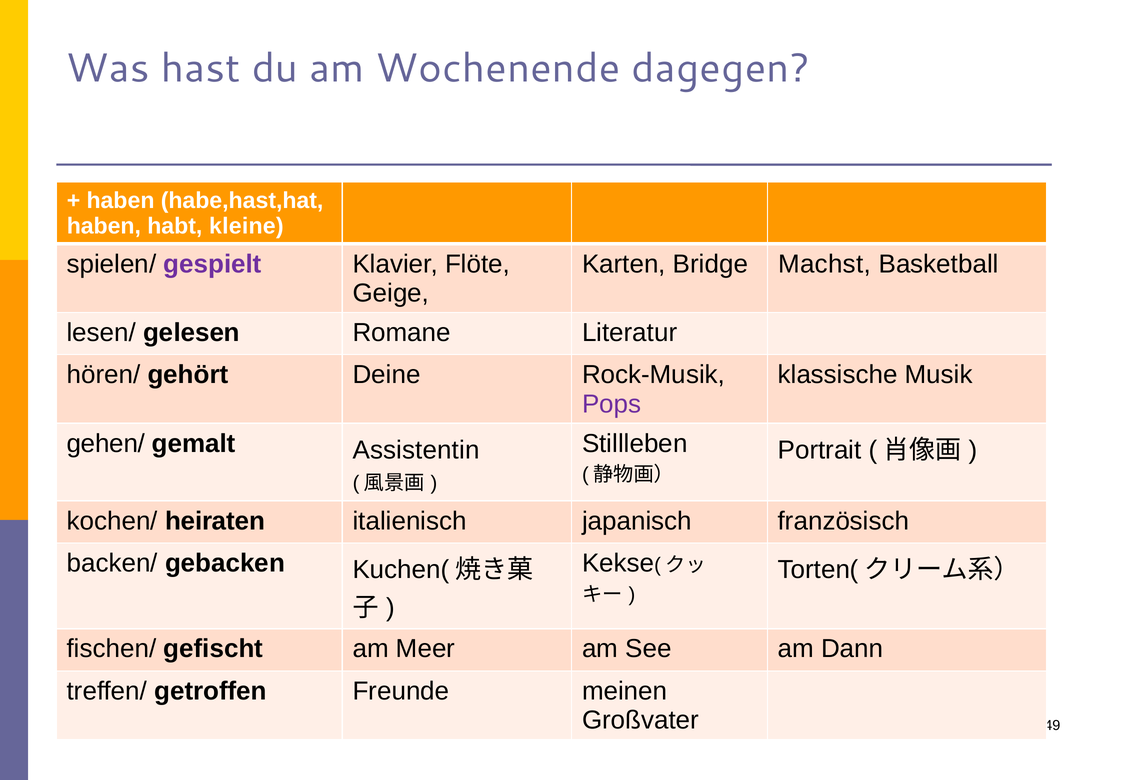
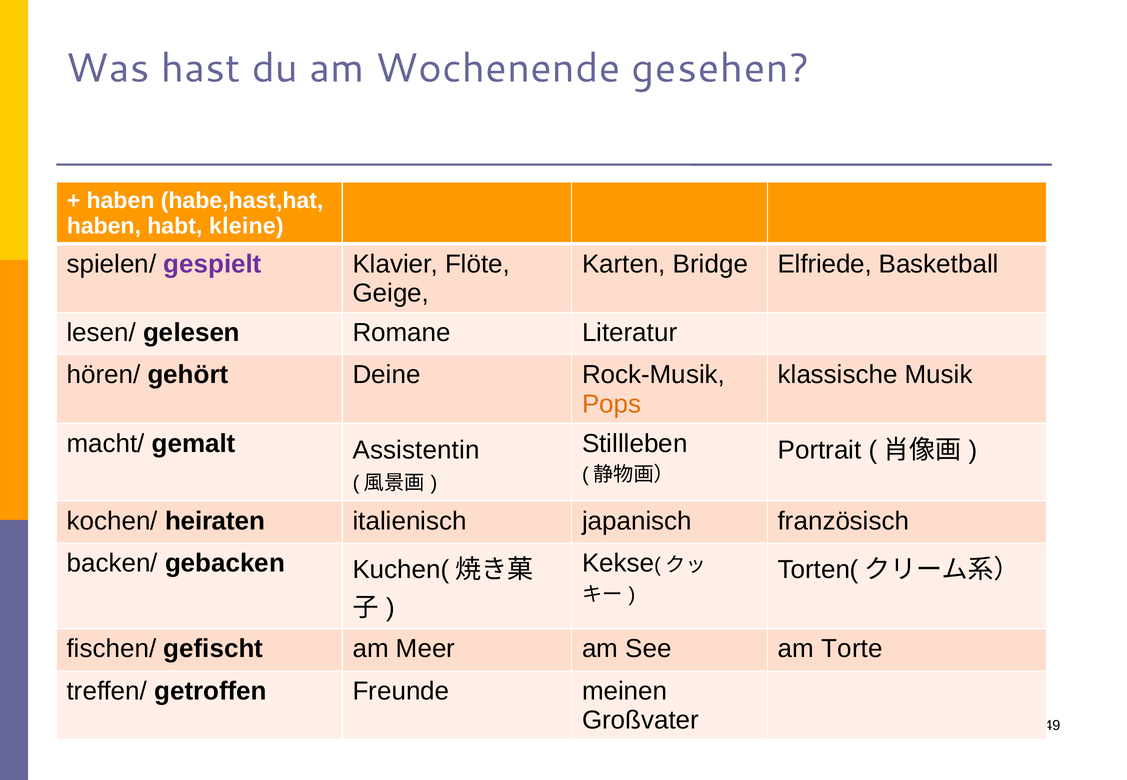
dagegen: dagegen -> gesehen
Machst: Machst -> Elfriede
Pops colour: purple -> orange
gehen/: gehen/ -> macht/
Dann: Dann -> Torte
